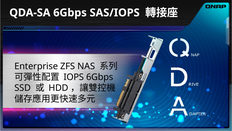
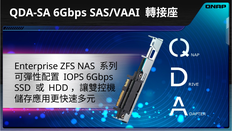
SAS/IOPS: SAS/IOPS -> SAS/VAAI
